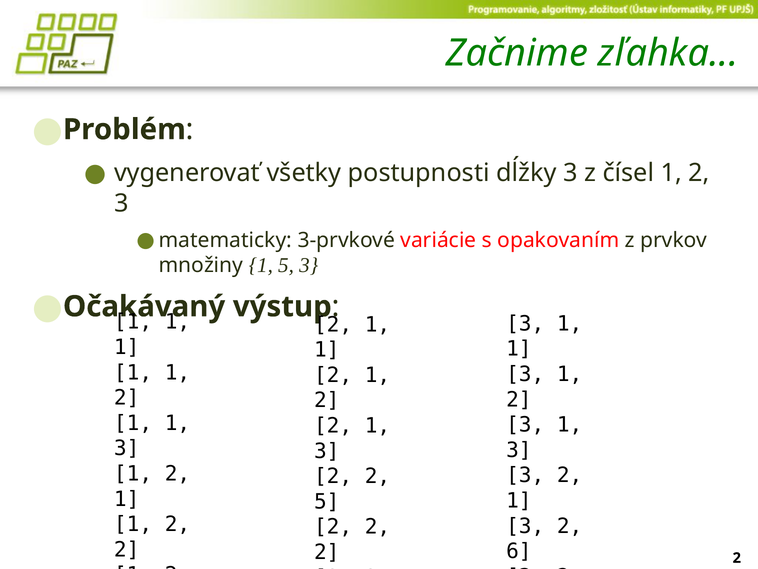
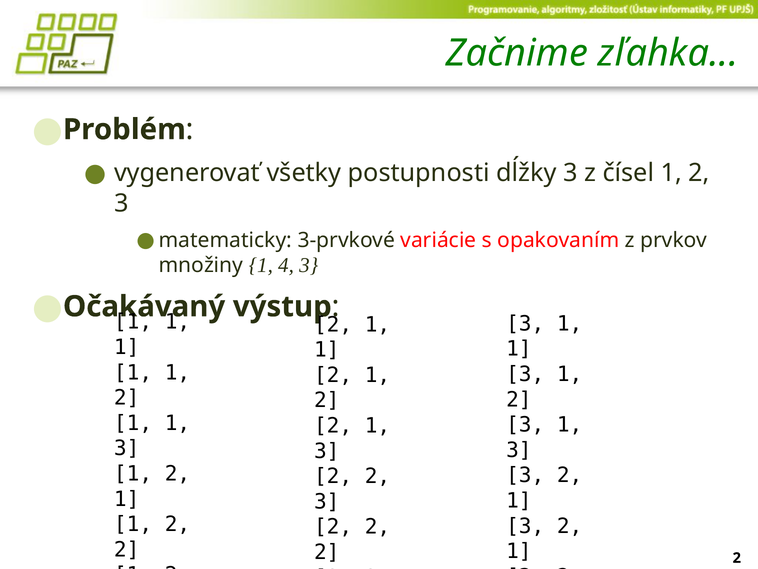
1 5: 5 -> 4
5 at (327, 501): 5 -> 3
6 at (519, 551): 6 -> 1
